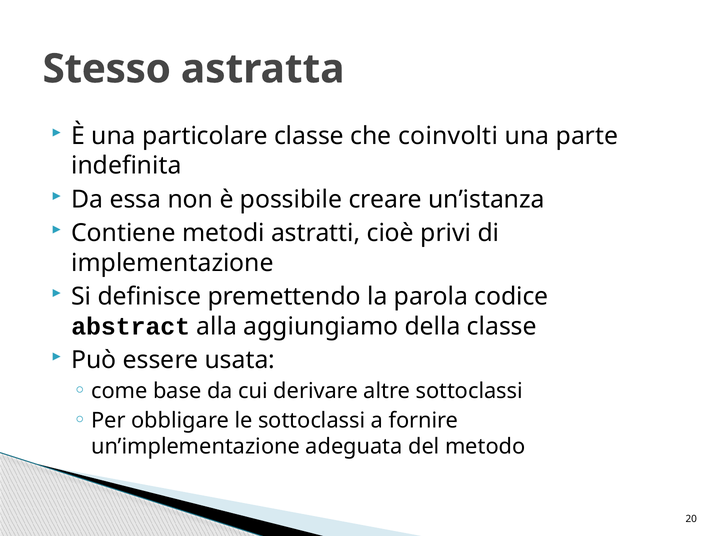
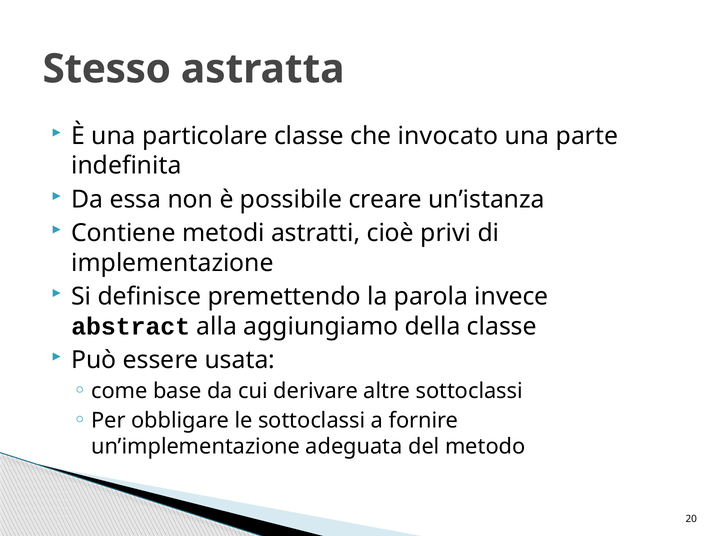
coinvolti: coinvolti -> invocato
codice: codice -> invece
